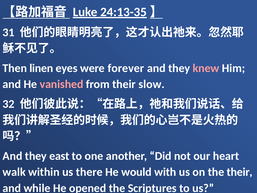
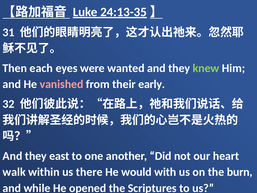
linen: linen -> each
forever: forever -> wanted
knew colour: pink -> light green
slow: slow -> early
the their: their -> burn
